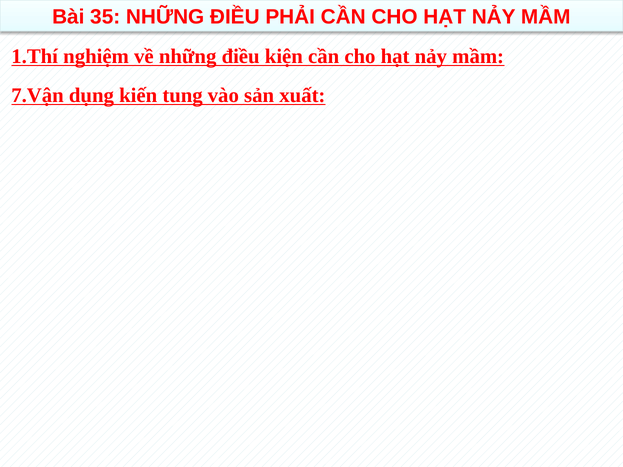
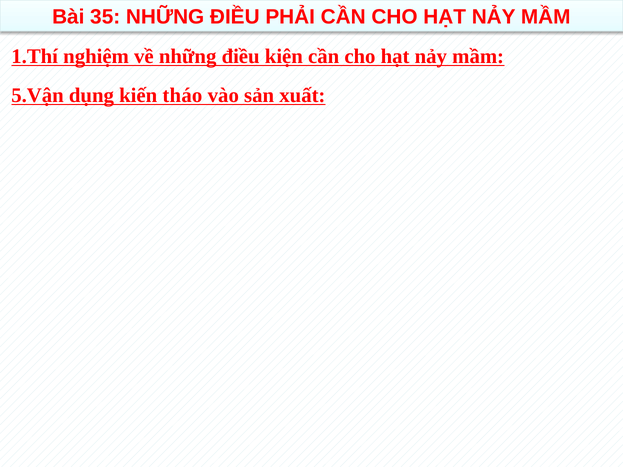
7.Vận: 7.Vận -> 5.Vận
tung: tung -> tháo
